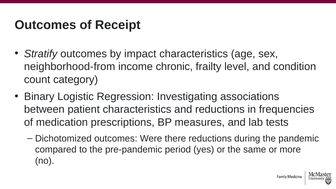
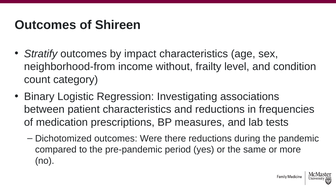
Receipt: Receipt -> Shireen
chronic: chronic -> without
